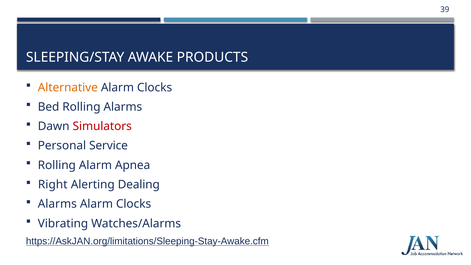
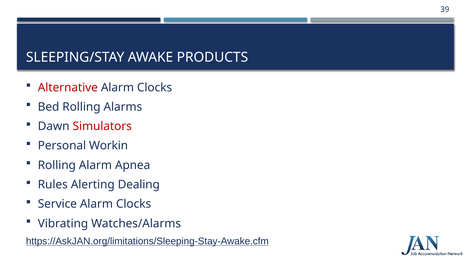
Alternative colour: orange -> red
Service: Service -> Workin
Right: Right -> Rules
Alarms at (57, 204): Alarms -> Service
